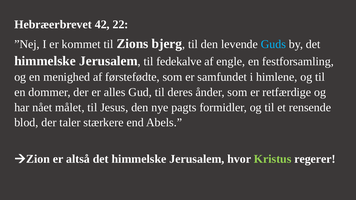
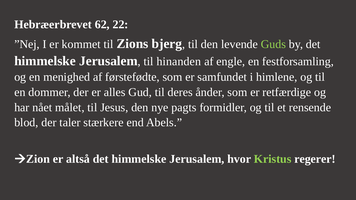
42: 42 -> 62
Guds colour: light blue -> light green
fedekalve: fedekalve -> hinanden
